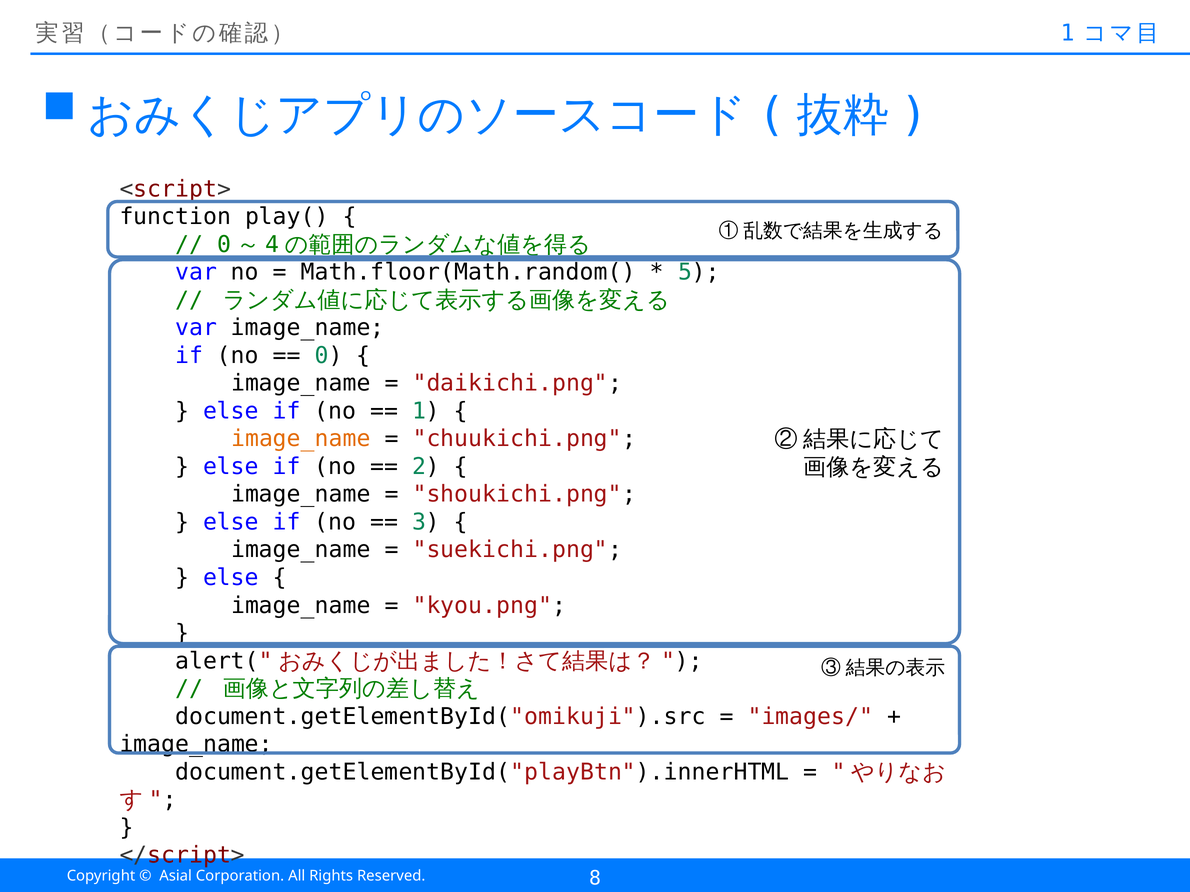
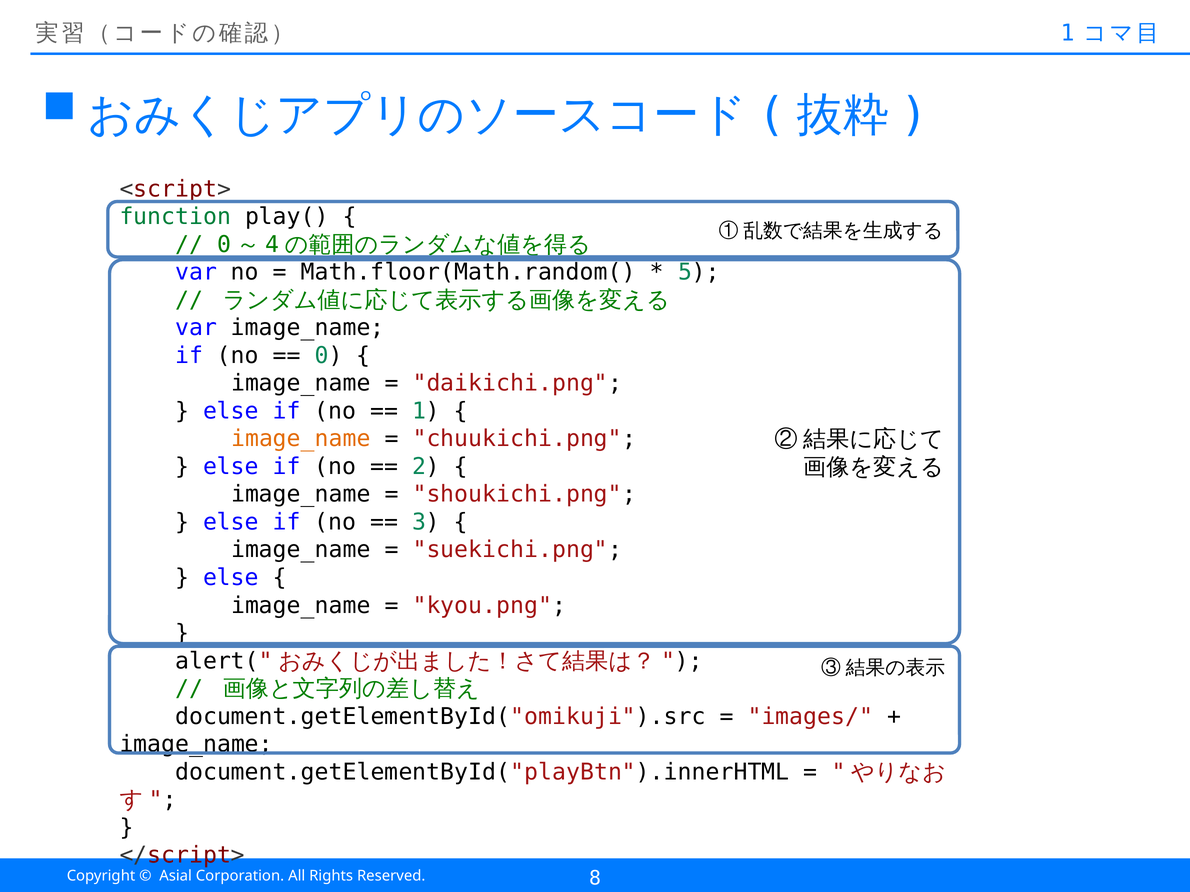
function colour: black -> green
